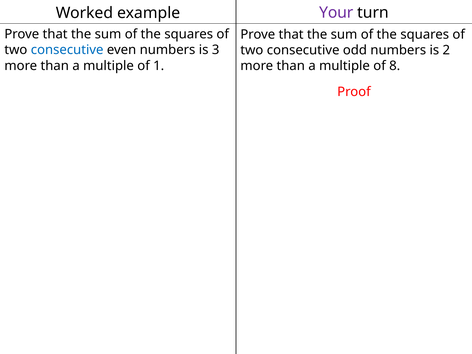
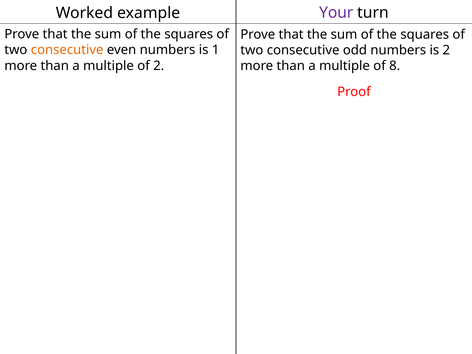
consecutive at (67, 50) colour: blue -> orange
3: 3 -> 1
of 1: 1 -> 2
